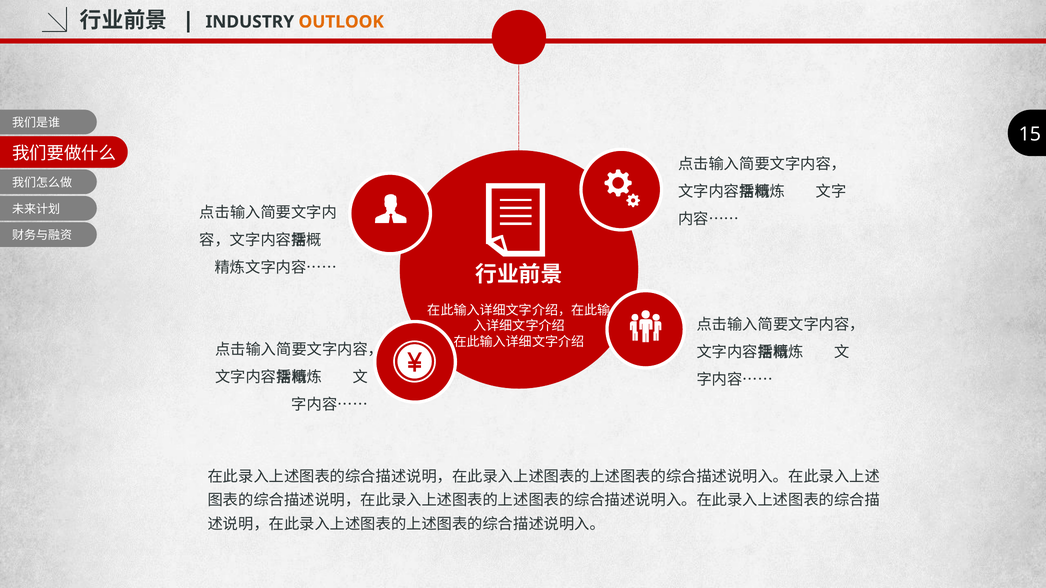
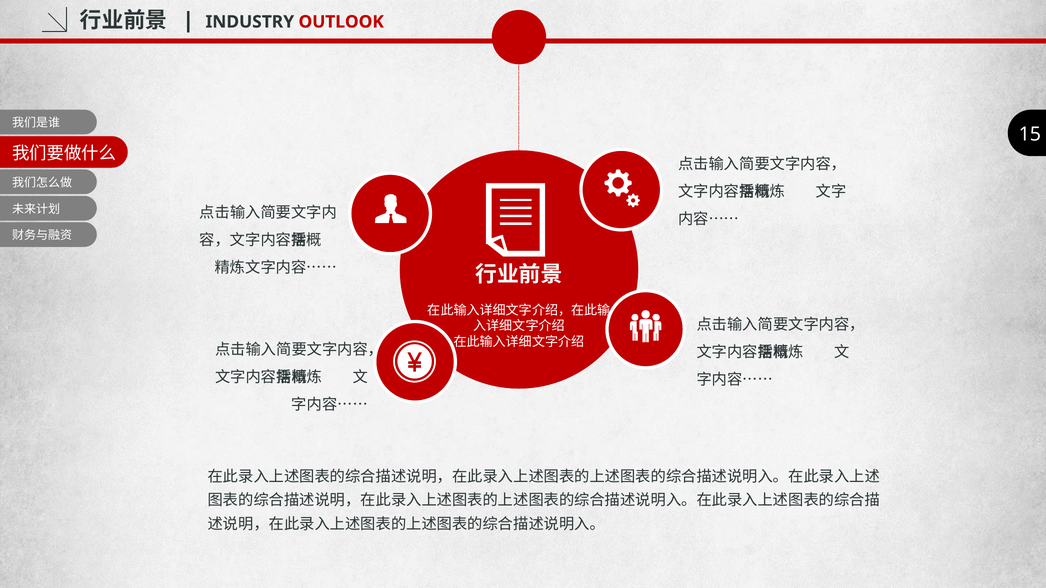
OUTLOOK colour: orange -> red
